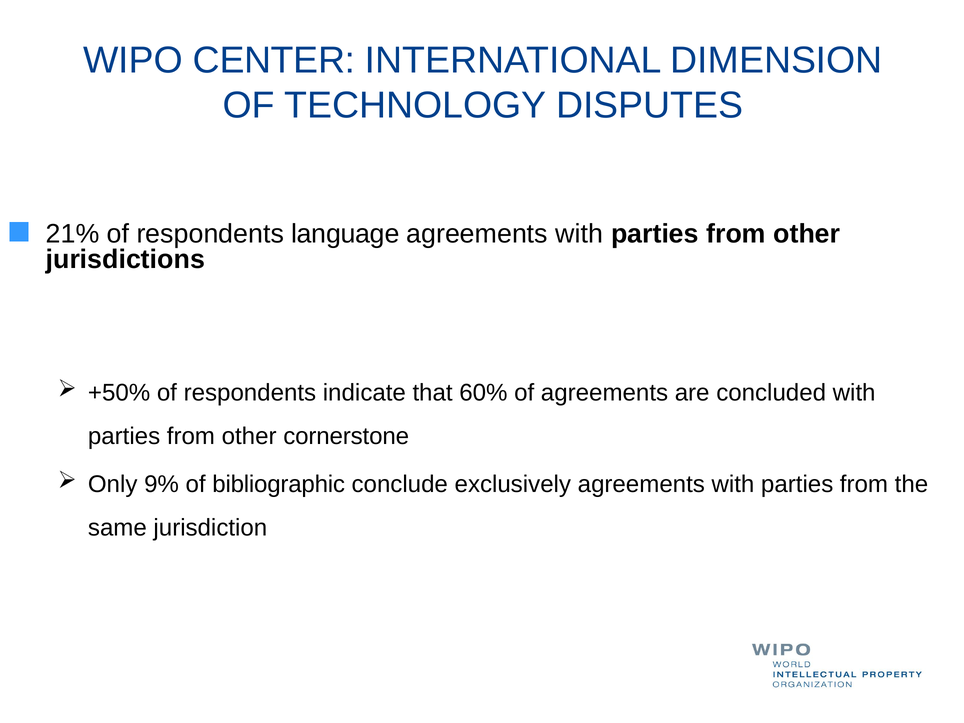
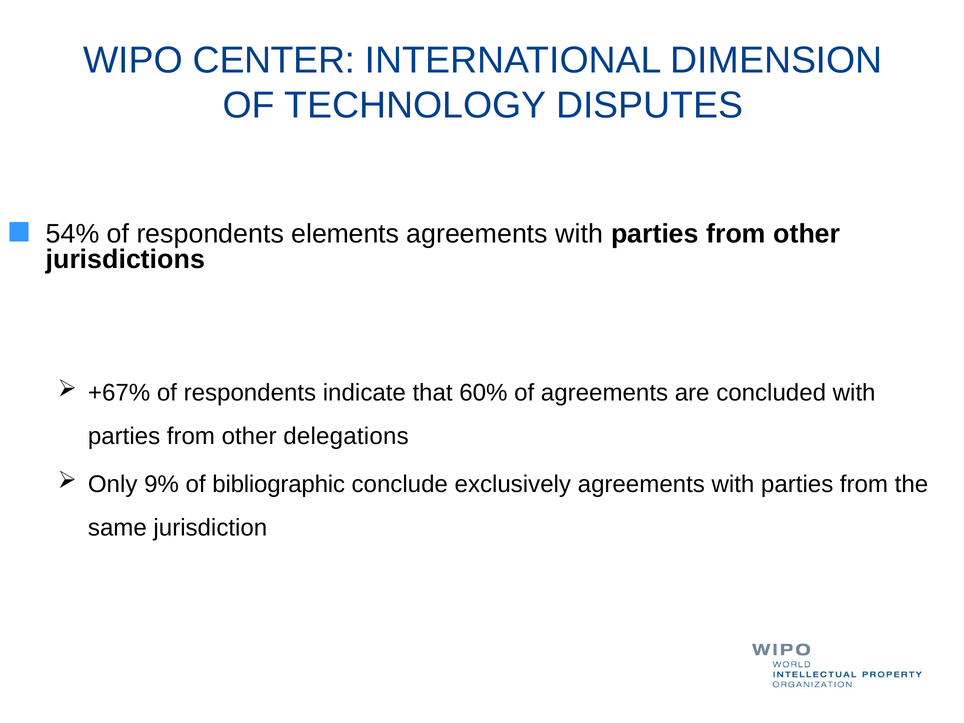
21%: 21% -> 54%
language: language -> elements
+50%: +50% -> +67%
cornerstone: cornerstone -> delegations
